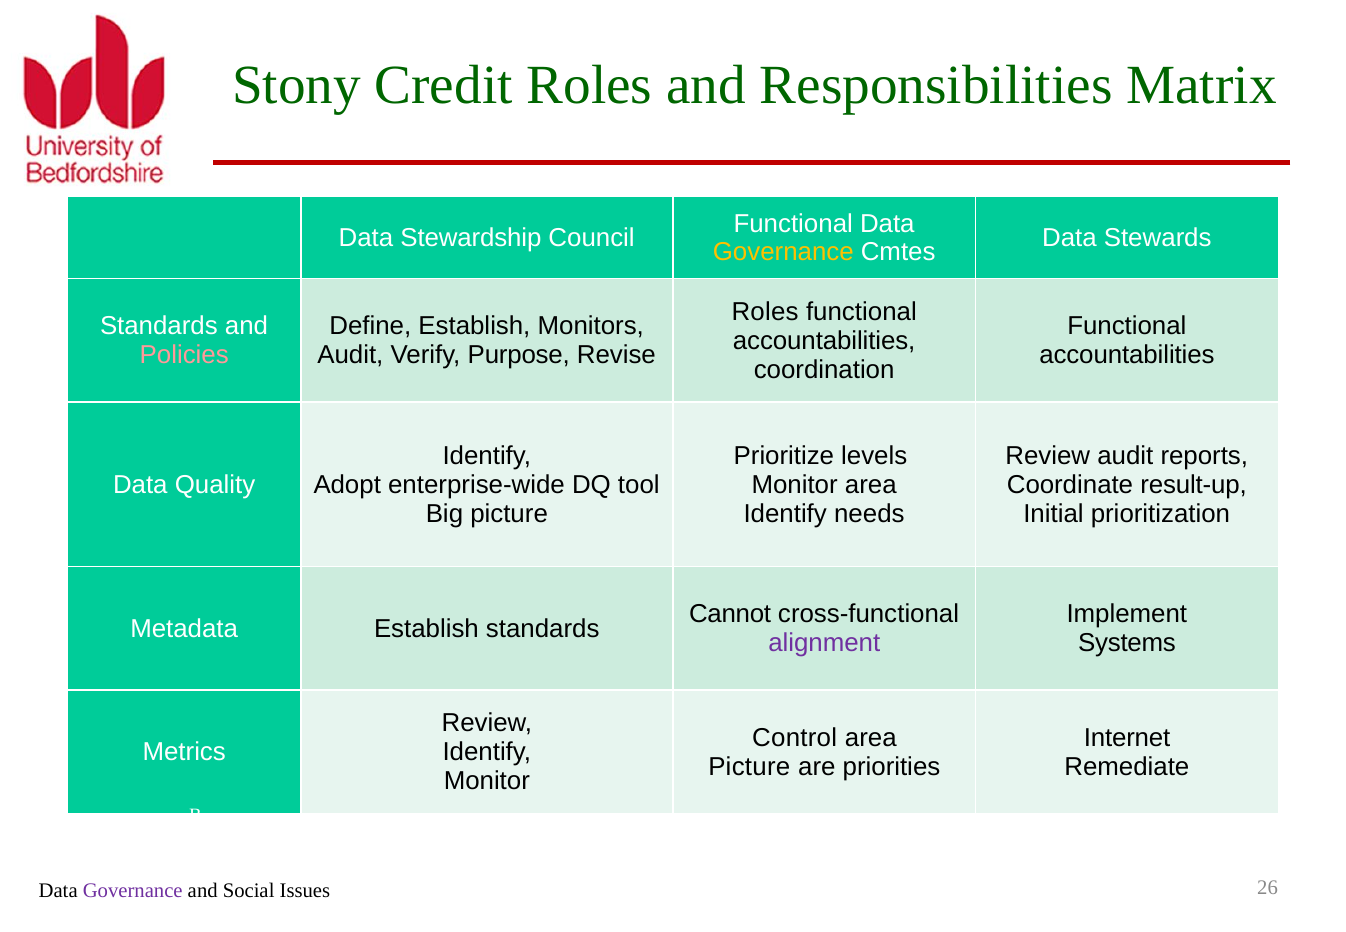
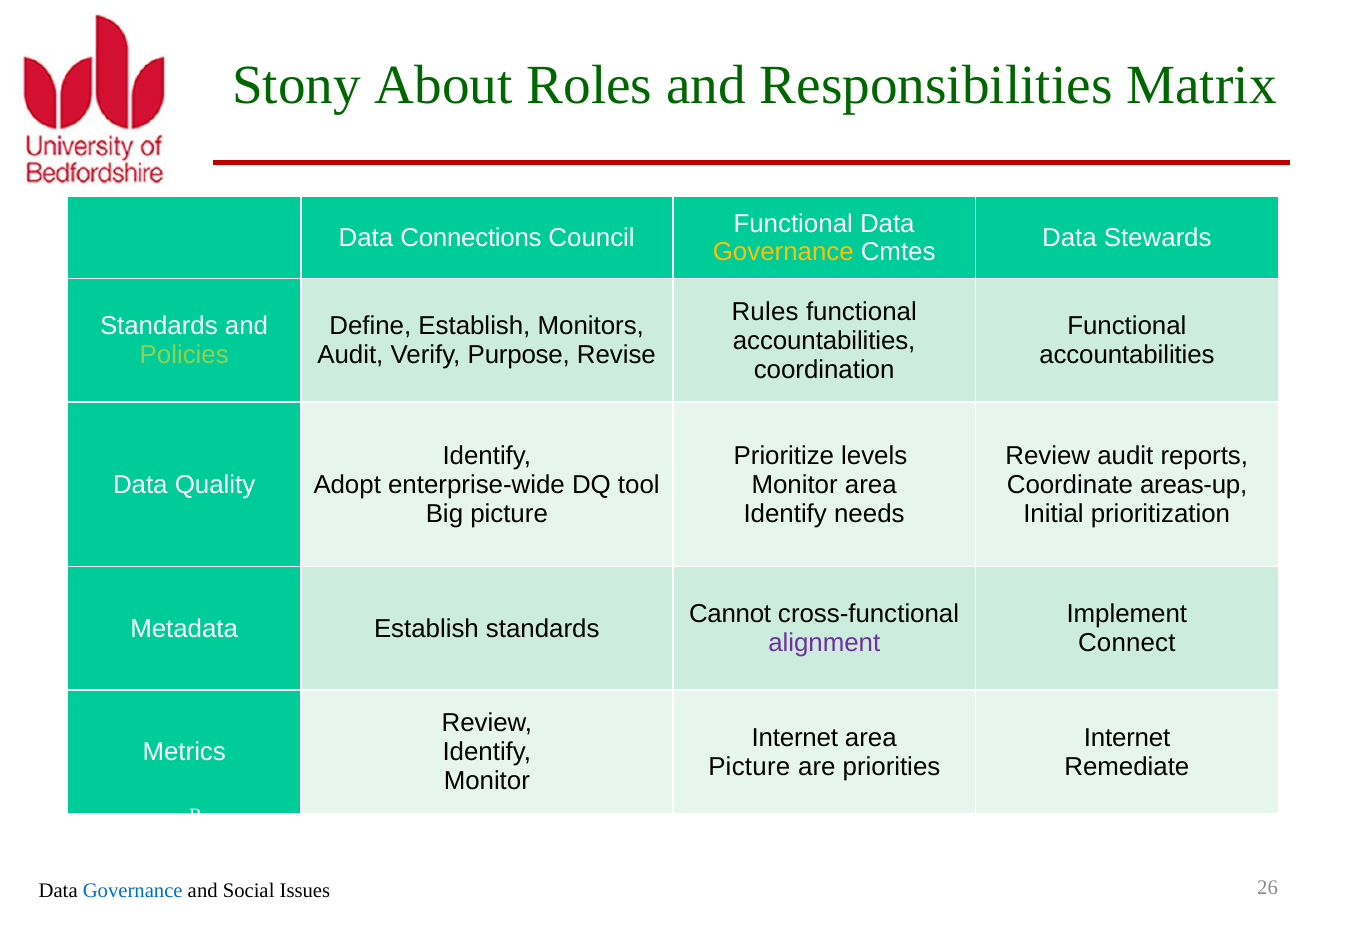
Credit: Credit -> About
Stewardship: Stewardship -> Connections
Roles at (765, 312): Roles -> Rules
Policies colour: pink -> light green
result-up: result-up -> areas-up
Systems: Systems -> Connect
Control at (795, 738): Control -> Internet
Governance at (133, 890) colour: purple -> blue
